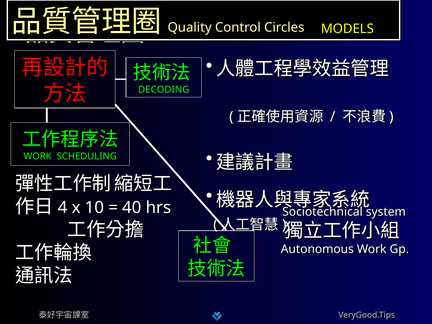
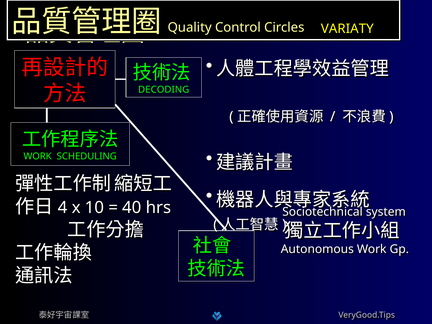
MODELS: MODELS -> VARIATY
